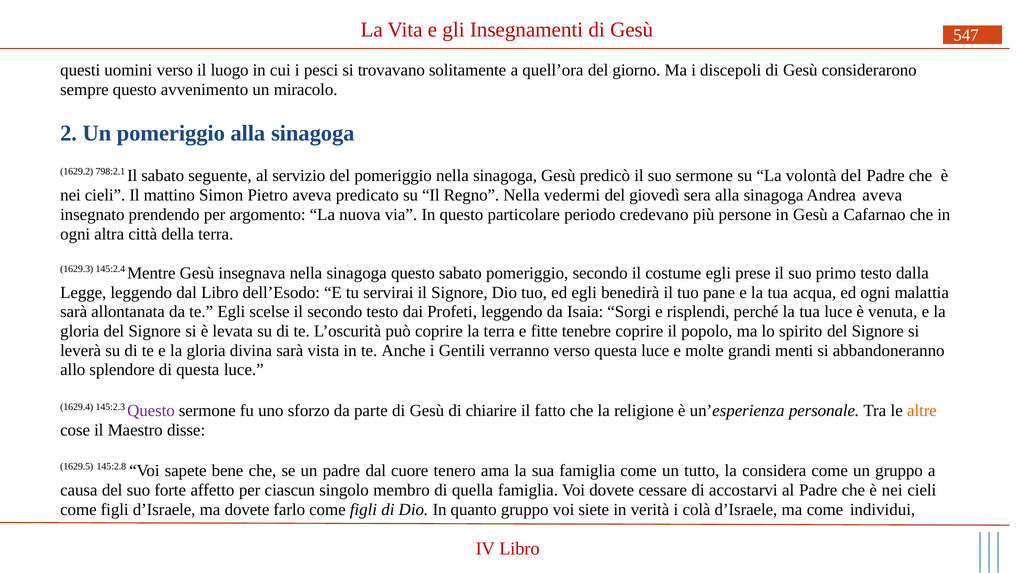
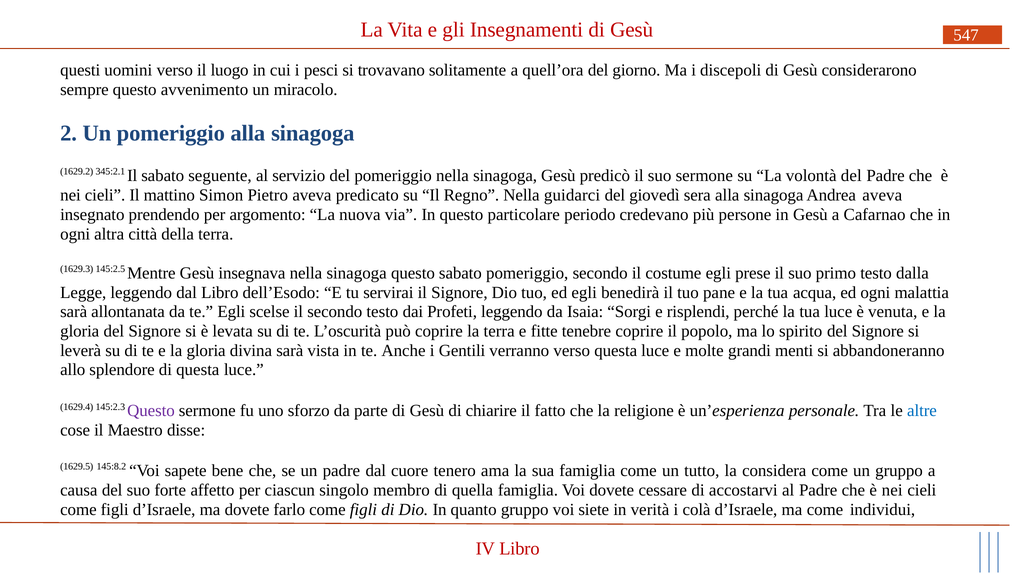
798:2.1: 798:2.1 -> 345:2.1
vedermi: vedermi -> guidarci
145:2.4: 145:2.4 -> 145:2.5
altre colour: orange -> blue
145:2.8: 145:2.8 -> 145:8.2
